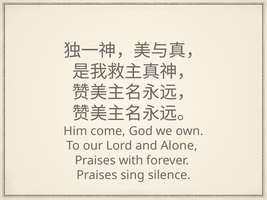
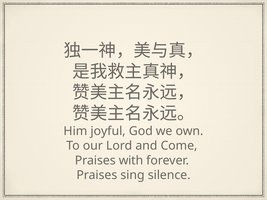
come: come -> joyful
Alone: Alone -> Come
